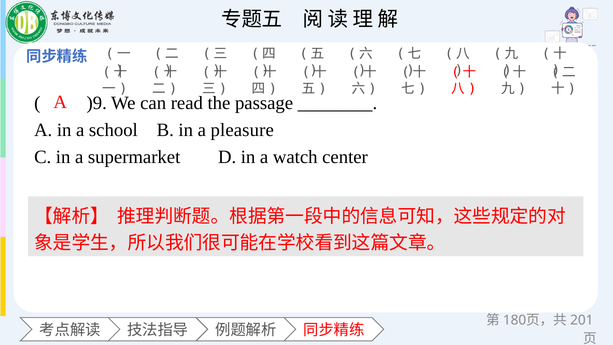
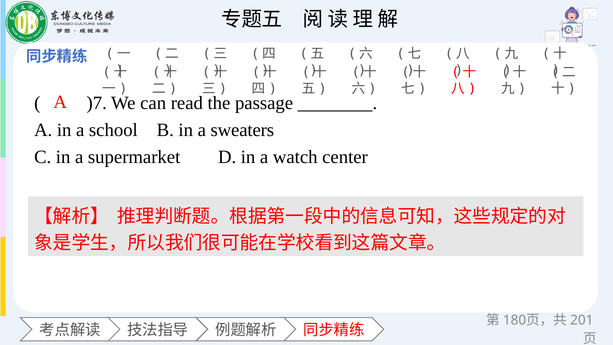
)9: )9 -> )7
pleasure: pleasure -> sweaters
